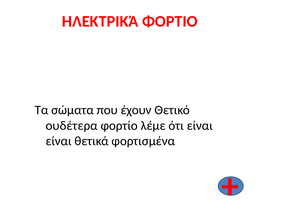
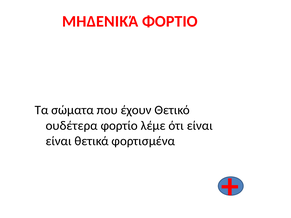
ΗΛΕΚΤΡΙΚΆ: ΗΛΕΚΤΡΙΚΆ -> ΜΗΔΕΝΙΚΆ
